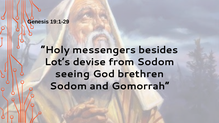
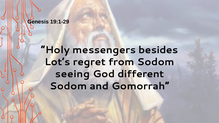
devise: devise -> regret
brethren: brethren -> different
